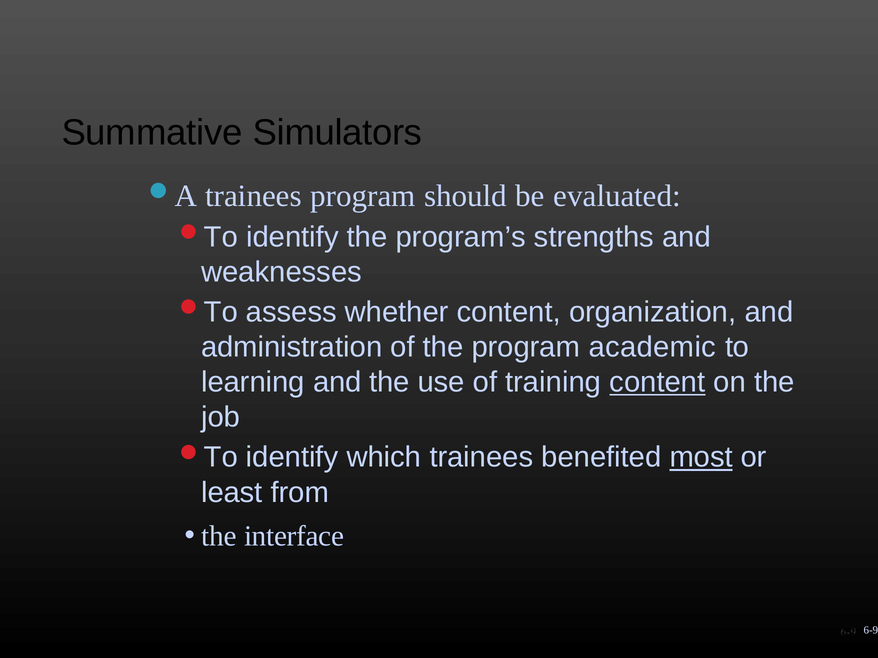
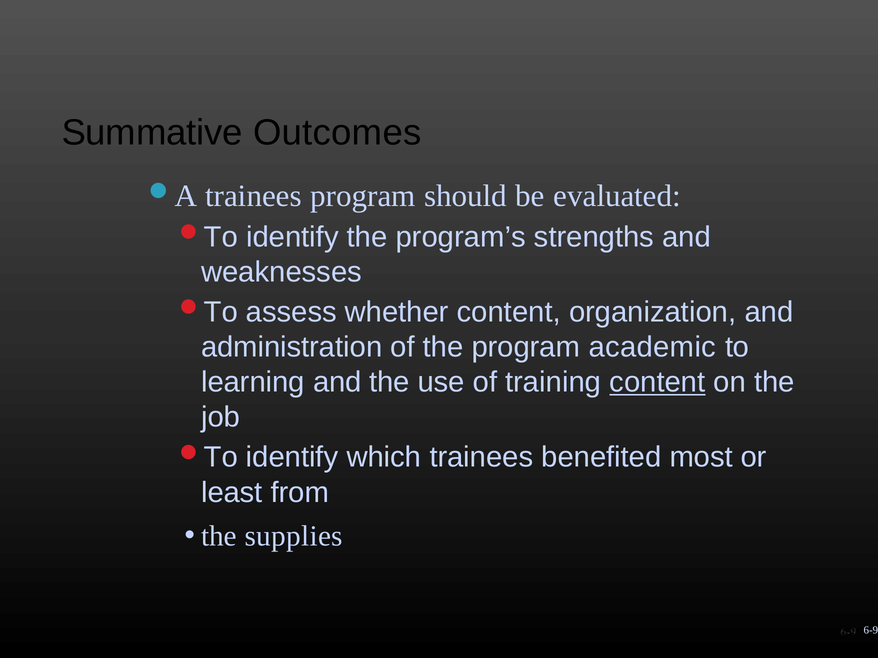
Simulators: Simulators -> Outcomes
most underline: present -> none
interface: interface -> supplies
